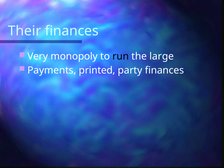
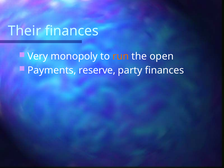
run colour: black -> orange
large: large -> open
printed: printed -> reserve
